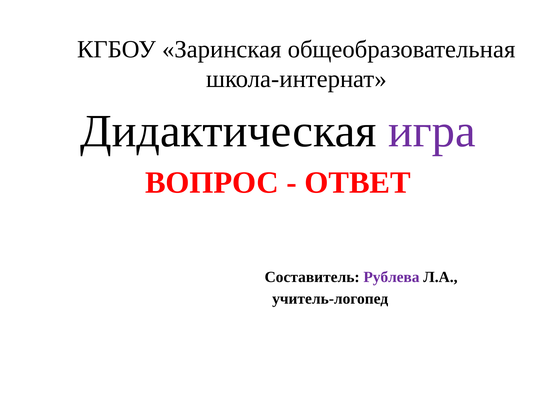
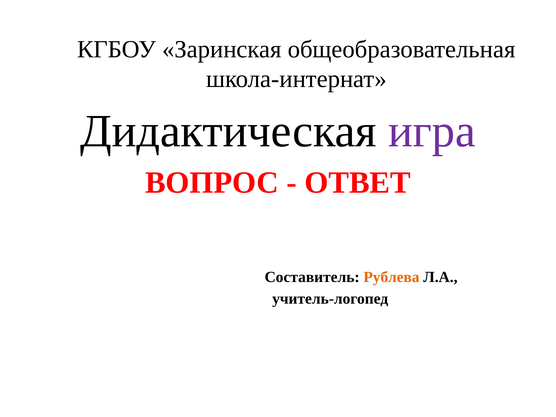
Рублева colour: purple -> orange
